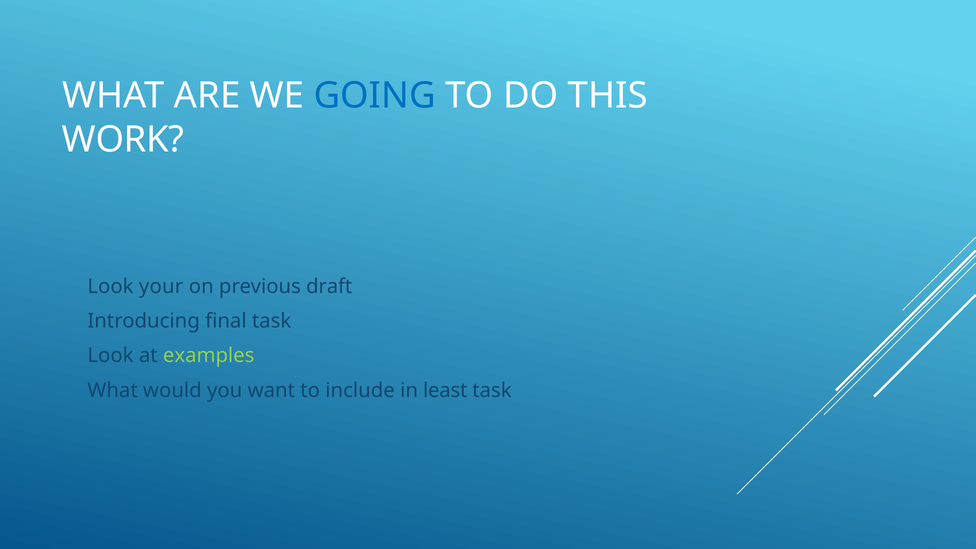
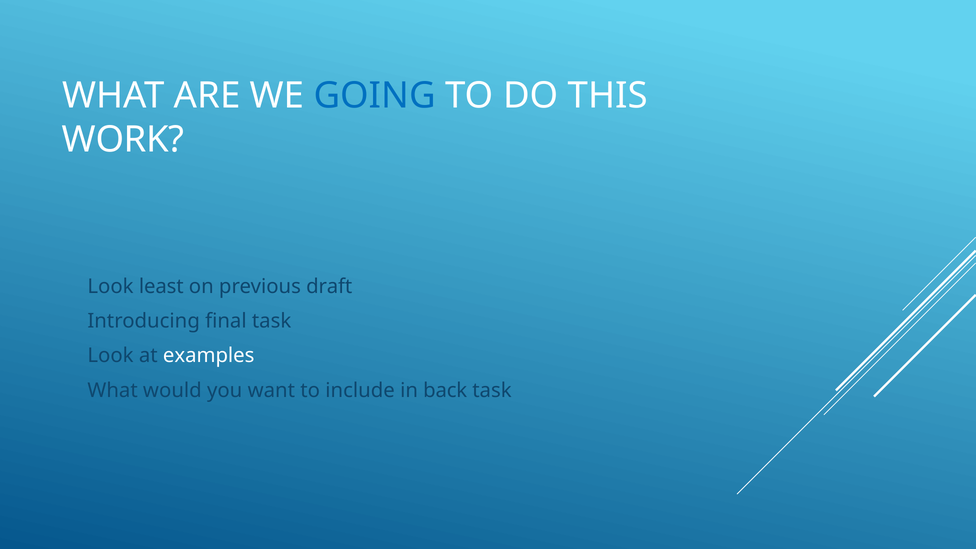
your: your -> least
examples colour: light green -> white
least: least -> back
